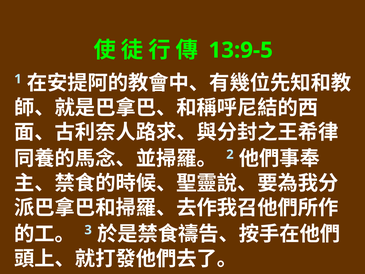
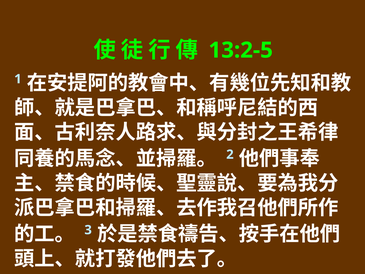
13:9-5: 13:9-5 -> 13:2-5
